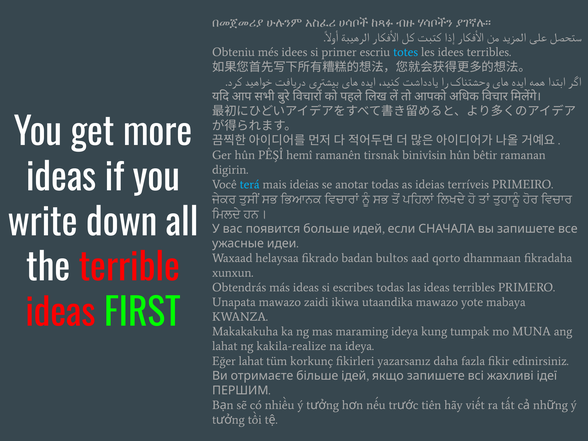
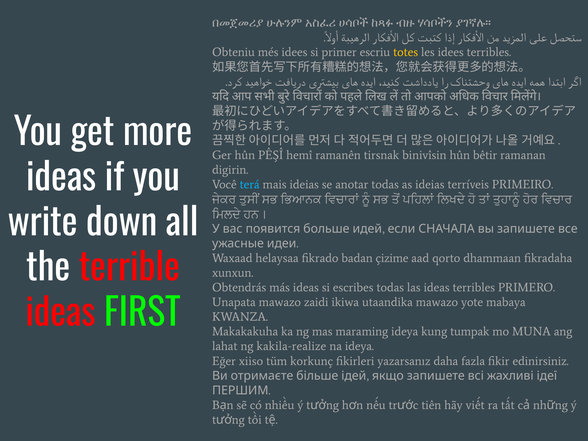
totes colour: light blue -> yellow
bultos: bultos -> çizime
Eğer lahat: lahat -> xiiso
